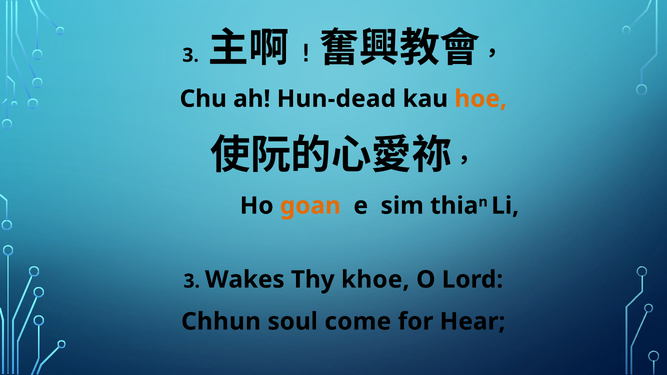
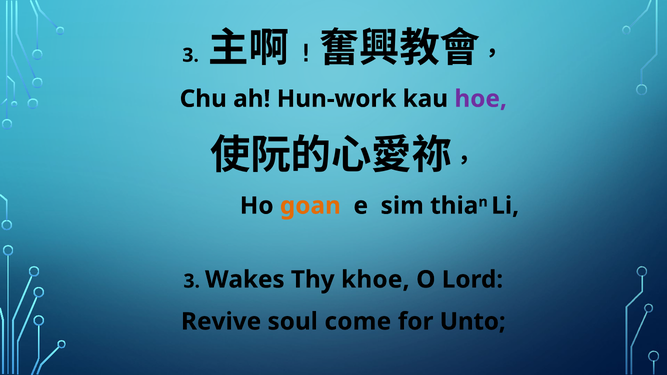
Hun-dead: Hun-dead -> Hun-work
hoe colour: orange -> purple
Chhun: Chhun -> Revive
Hear: Hear -> Unto
